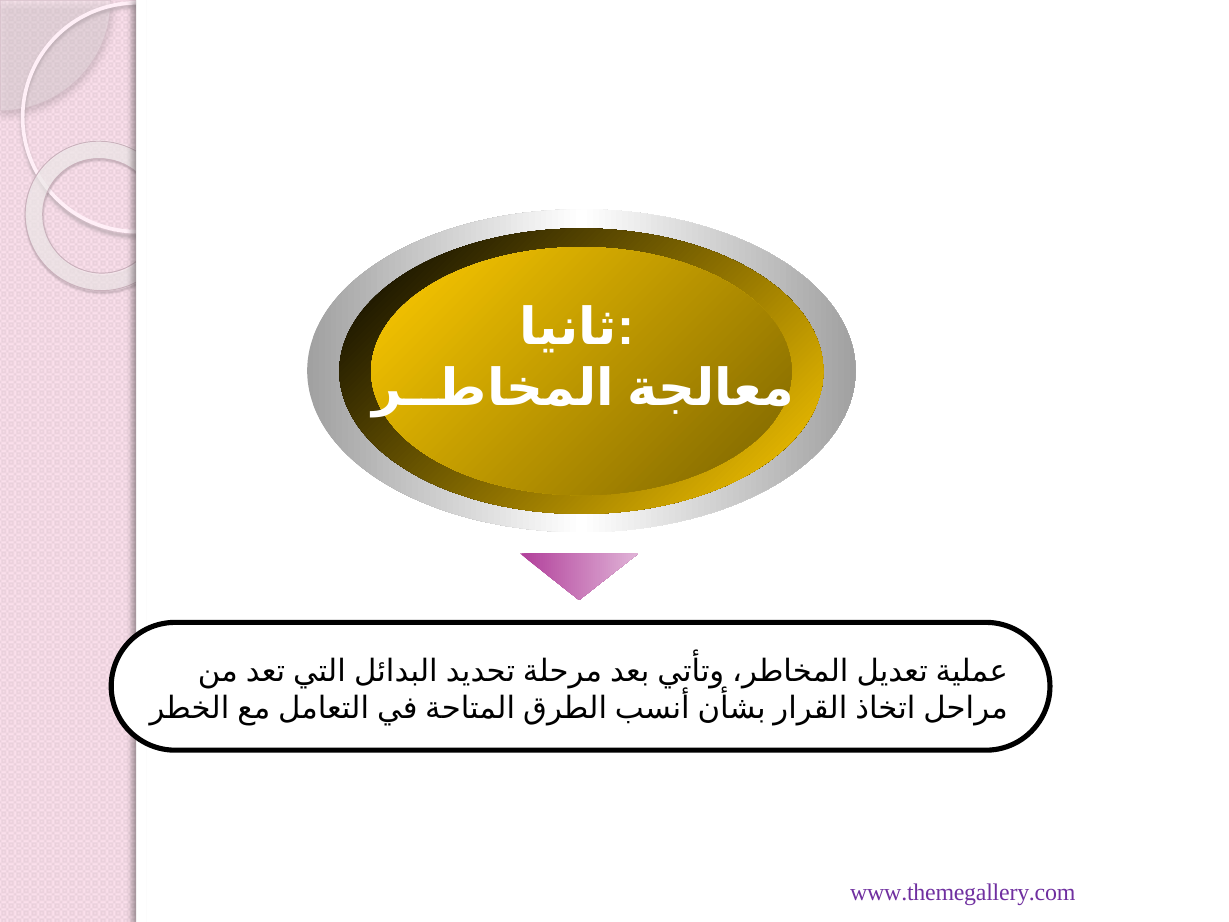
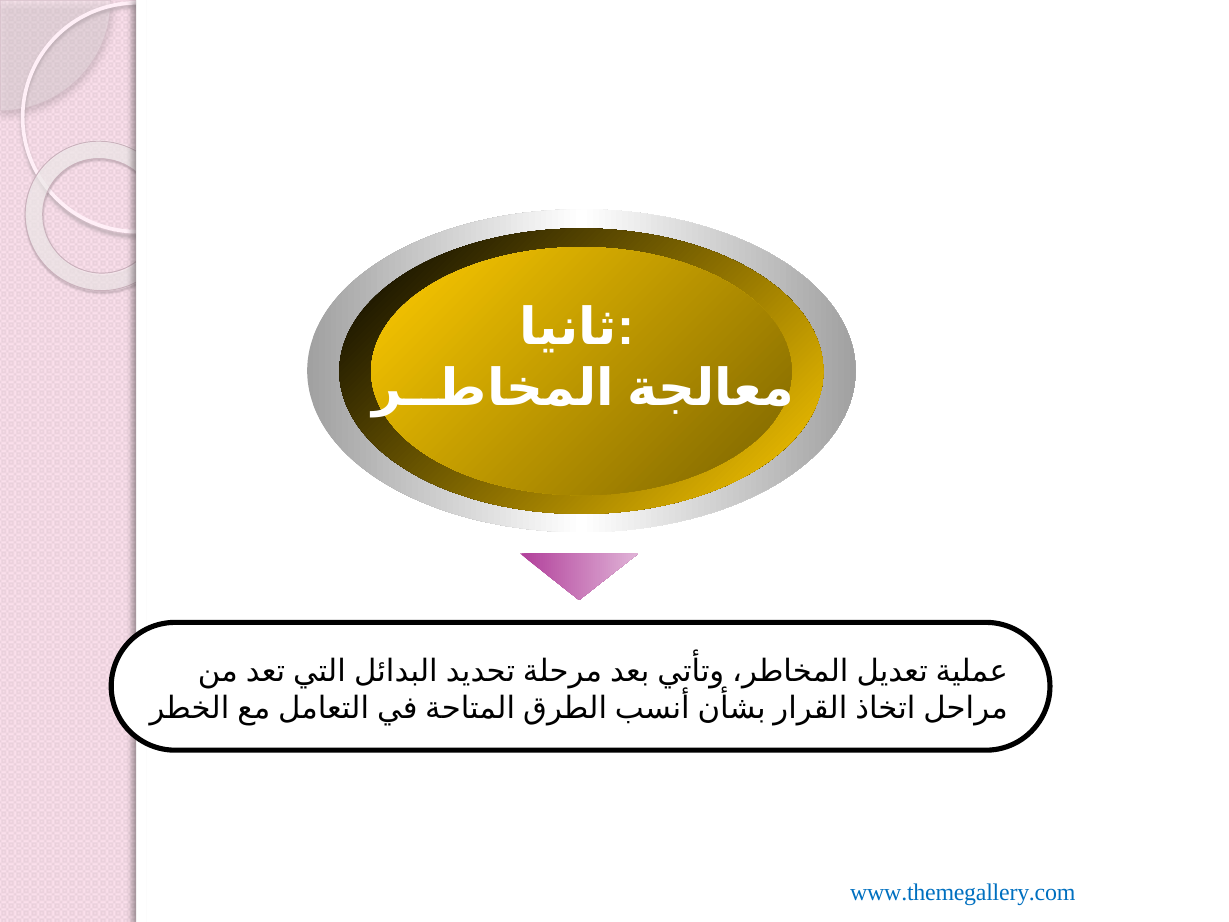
www.themegallery.com colour: purple -> blue
